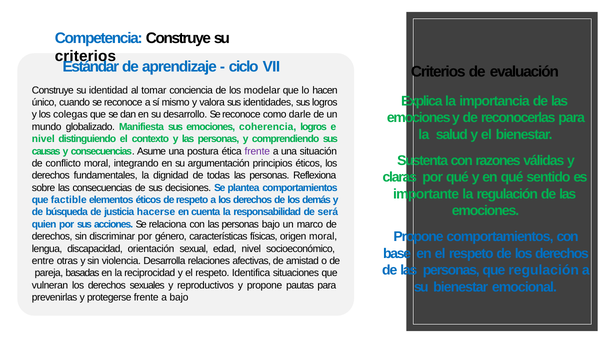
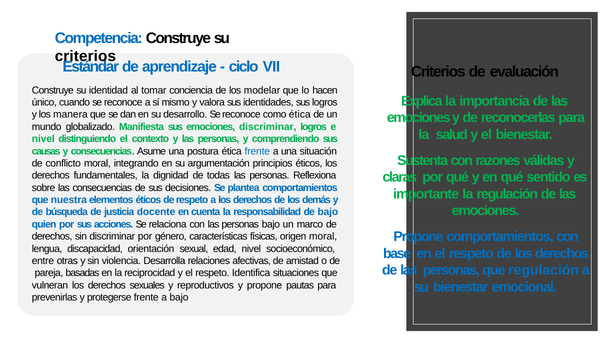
colegas: colegas -> manera
como darle: darle -> ética
emociones coherencia: coherencia -> discriminar
frente at (257, 151) colour: purple -> blue
factible: factible -> nuestra
hacerse: hacerse -> docente
de será: será -> bajo
